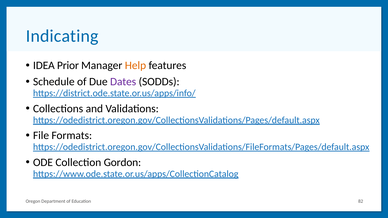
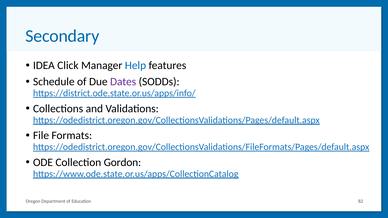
Indicating: Indicating -> Secondary
Prior: Prior -> Click
Help colour: orange -> blue
